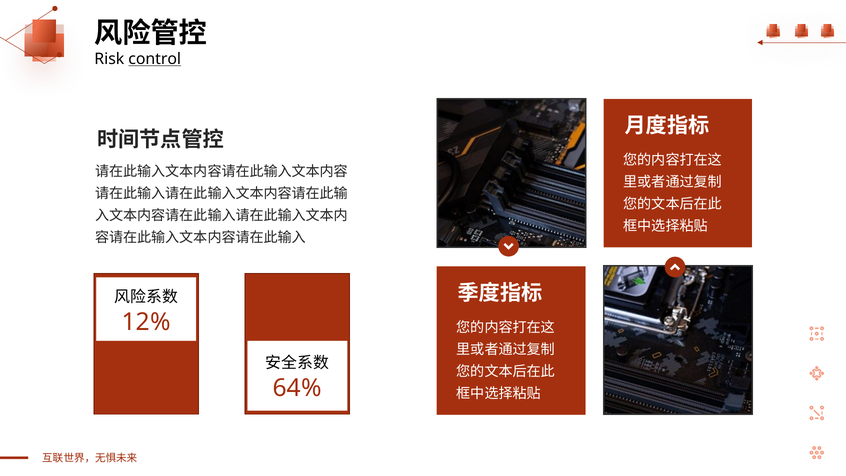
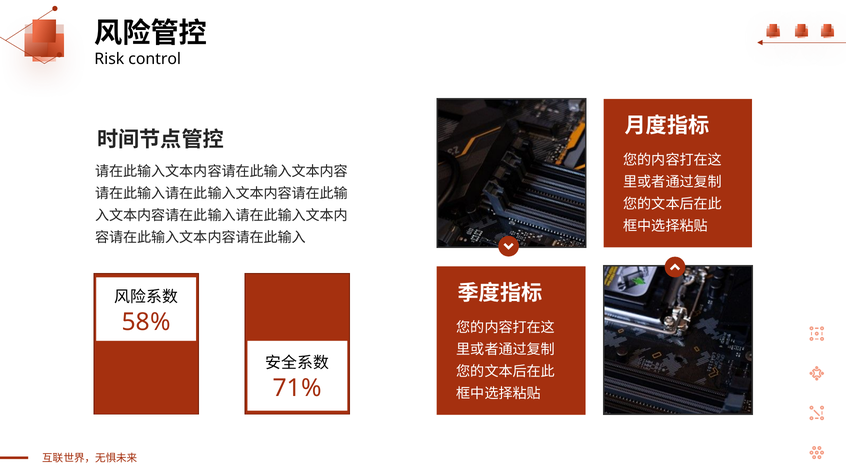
control underline: present -> none
12%: 12% -> 58%
64%: 64% -> 71%
